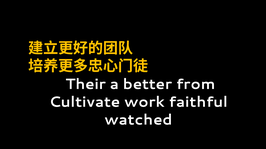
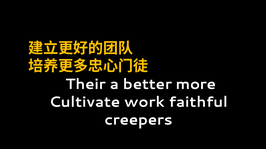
from: from -> more
watched: watched -> creepers
